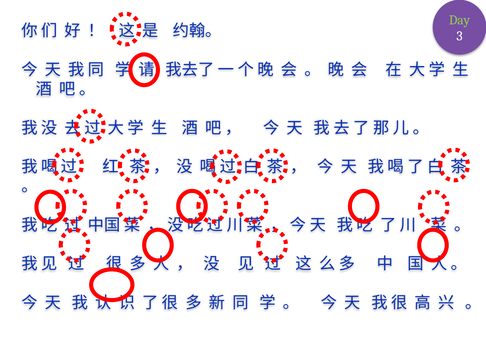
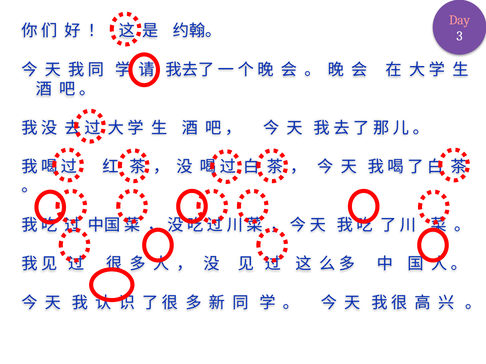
Day colour: light green -> pink
